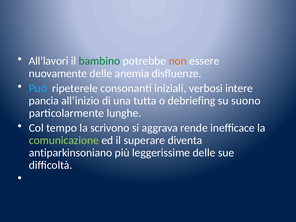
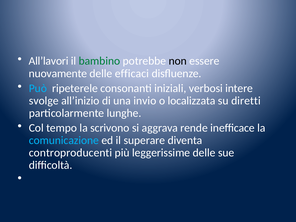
non colour: orange -> black
anemia: anemia -> efficaci
pancia: pancia -> svolge
tutta: tutta -> invio
debriefing: debriefing -> localizzata
suono: suono -> diretti
comunicazione colour: light green -> light blue
antiparkinsoniano: antiparkinsoniano -> controproducenti
